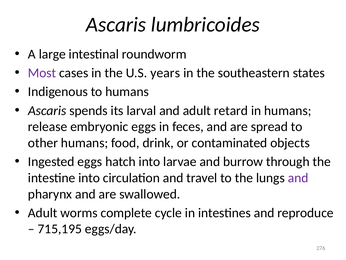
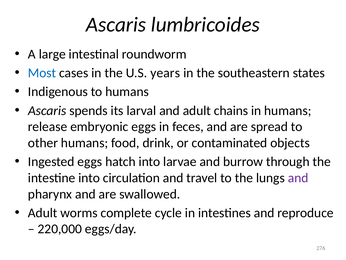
Most colour: purple -> blue
retard: retard -> chains
715,195: 715,195 -> 220,000
